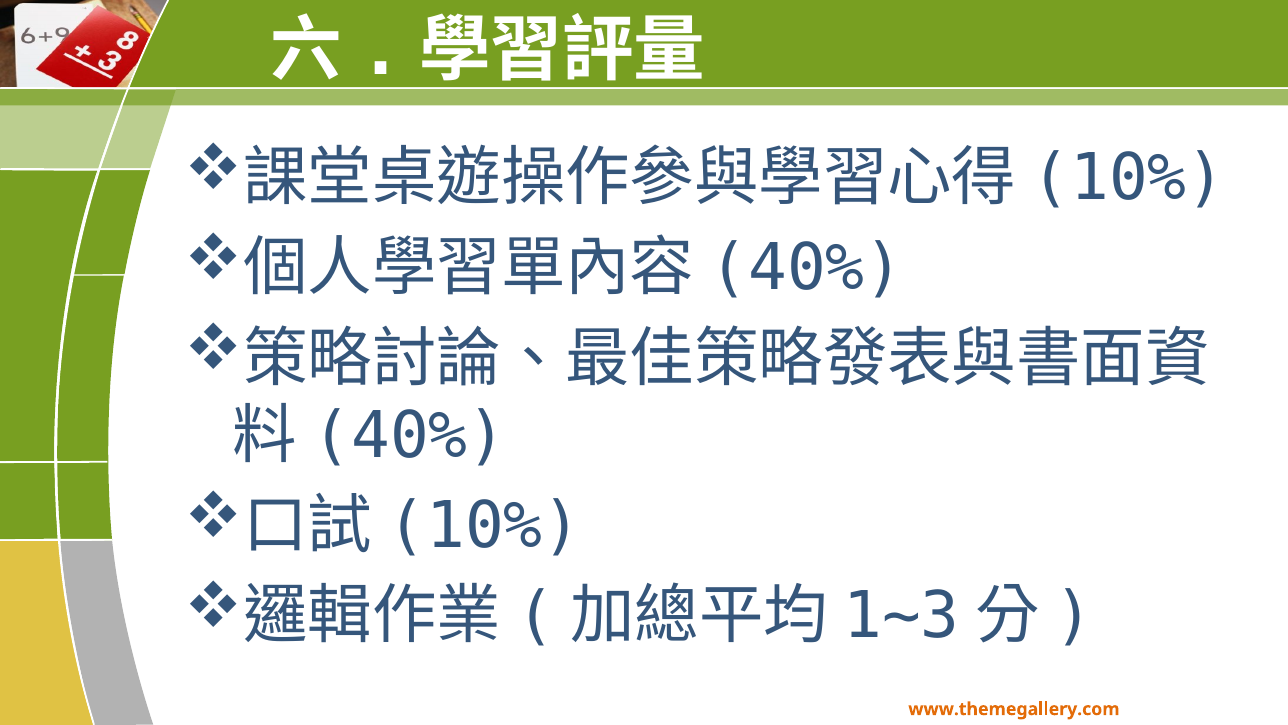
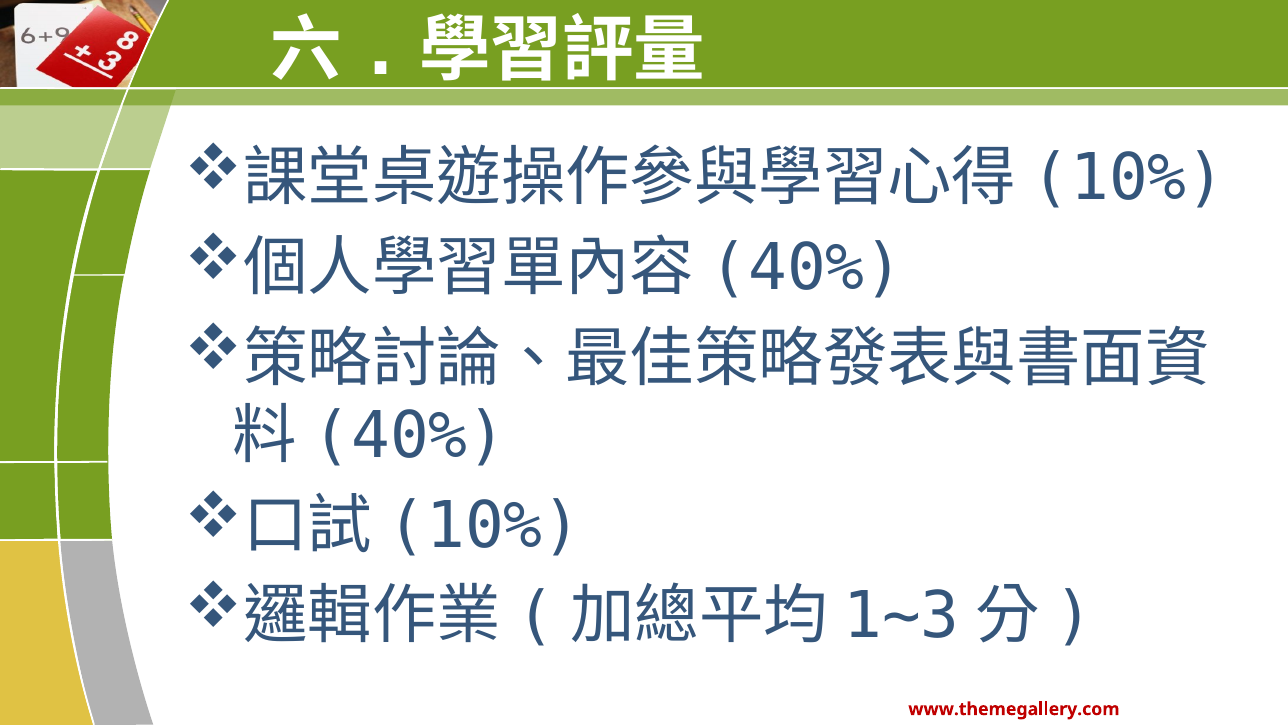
www.themegallery.com colour: orange -> red
